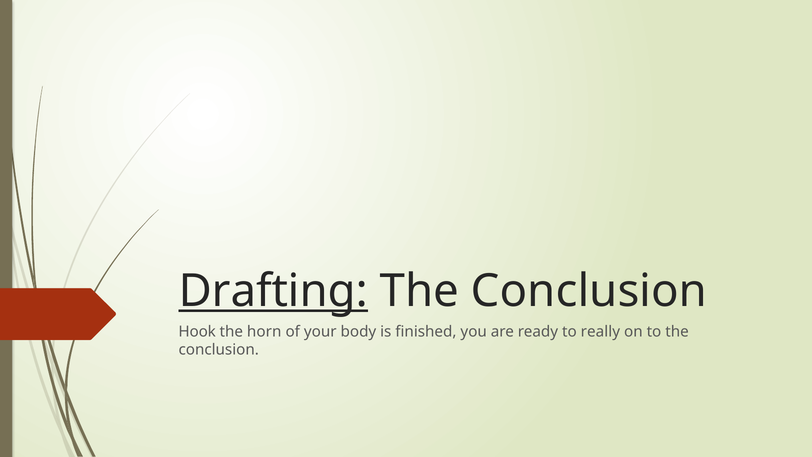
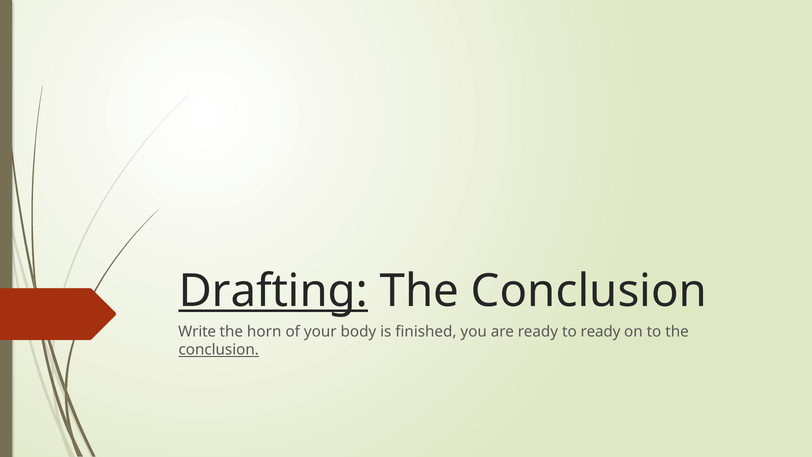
Hook: Hook -> Write
to really: really -> ready
conclusion at (219, 350) underline: none -> present
